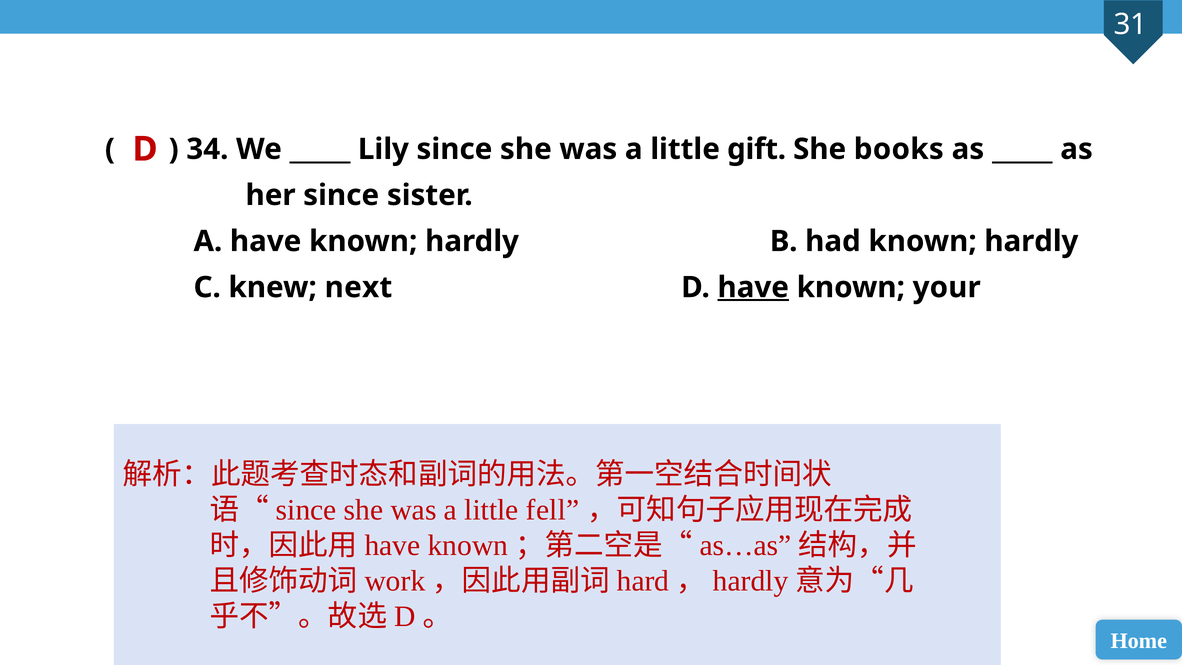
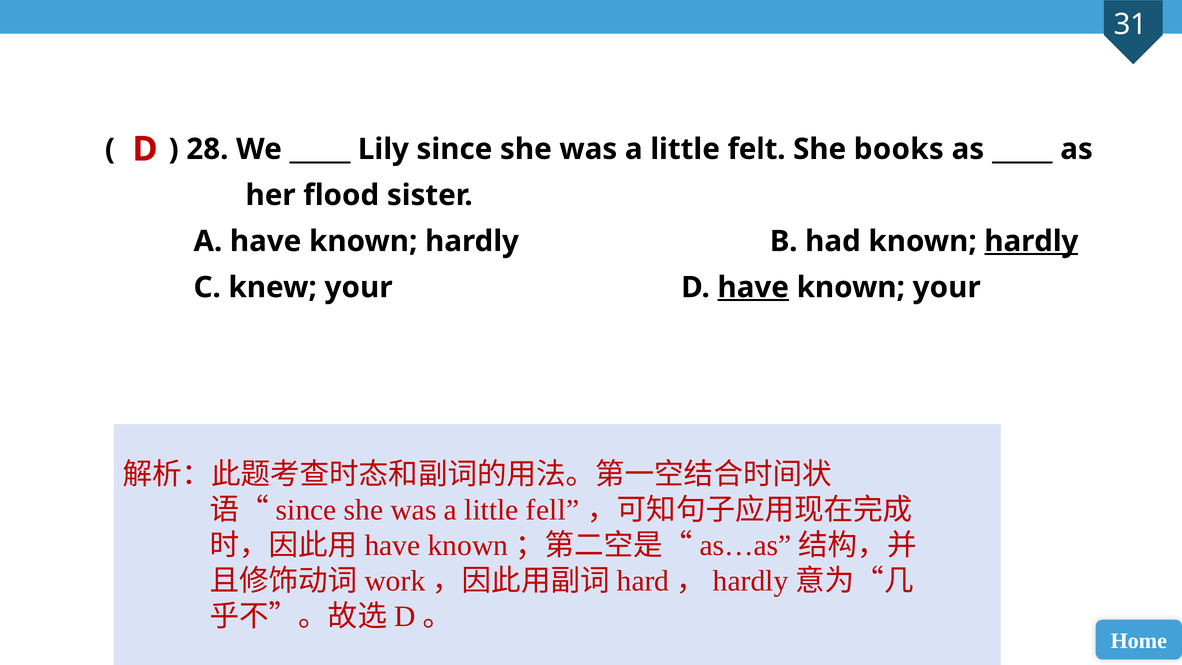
34: 34 -> 28
gift: gift -> felt
her since: since -> flood
hardly at (1031, 241) underline: none -> present
knew next: next -> your
